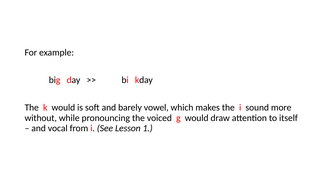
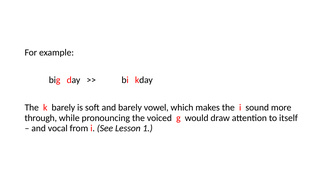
k would: would -> barely
without: without -> through
